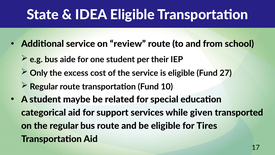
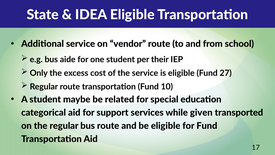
review: review -> vendor
for Tires: Tires -> Fund
